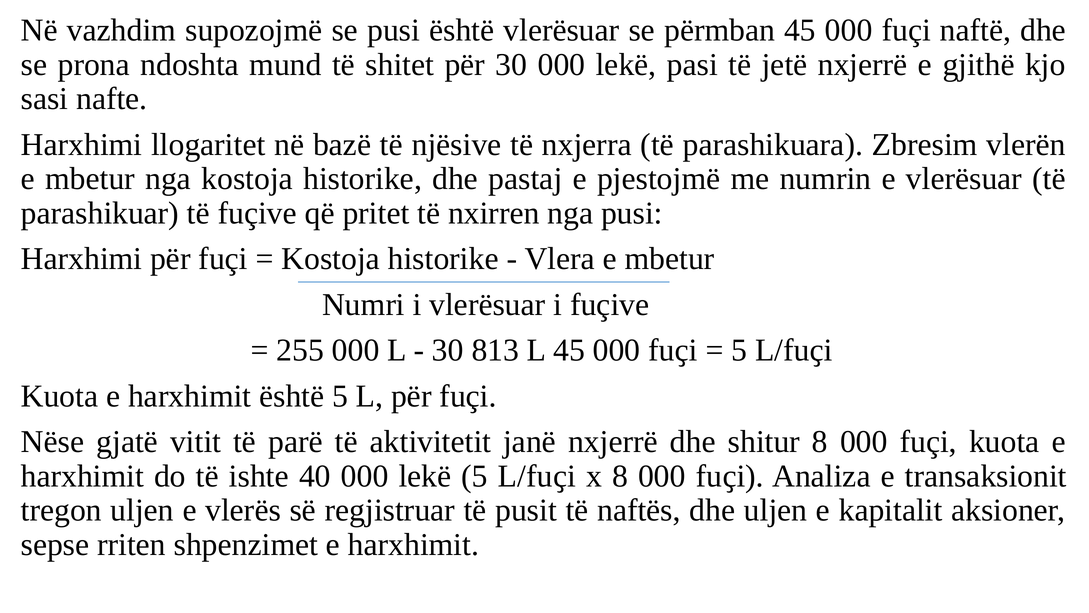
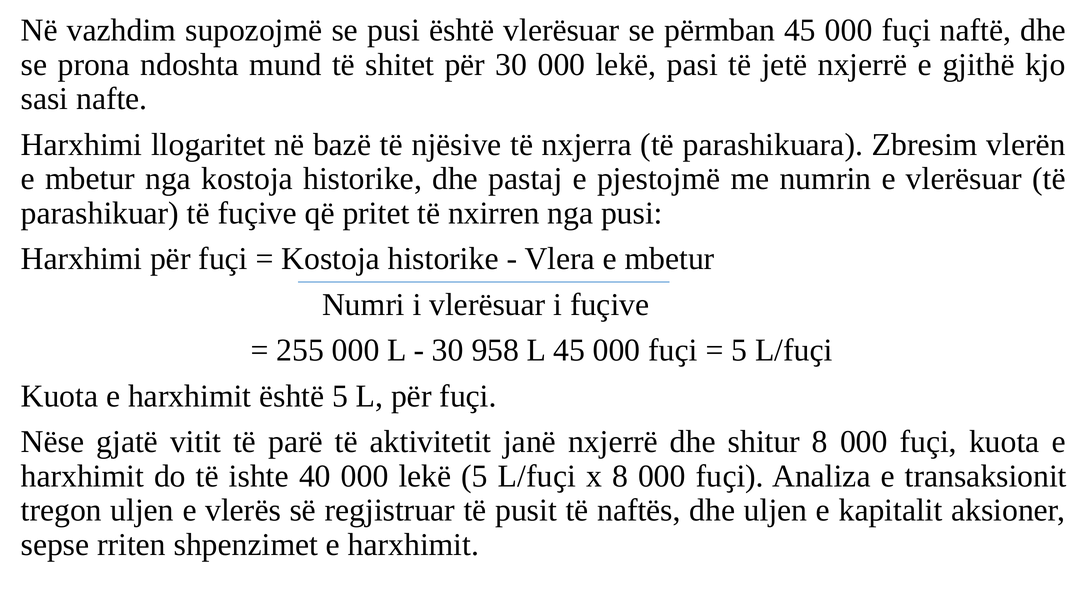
813: 813 -> 958
